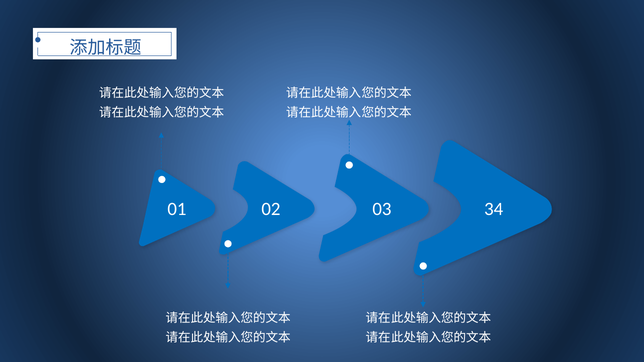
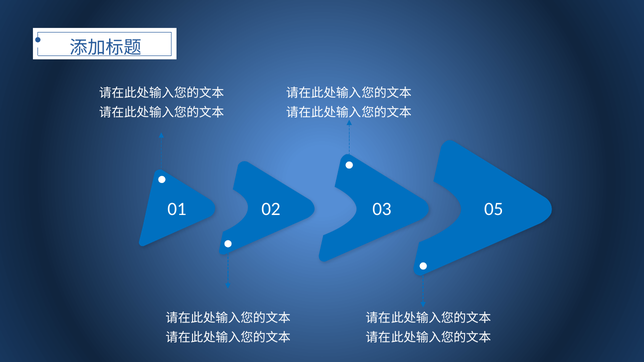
34: 34 -> 05
